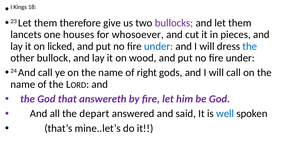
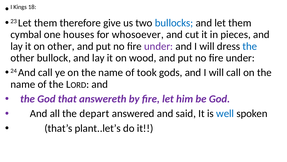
bullocks colour: purple -> blue
lancets: lancets -> cymbal
on licked: licked -> other
under at (159, 46) colour: blue -> purple
right: right -> took
mine..let’s: mine..let’s -> plant..let’s
